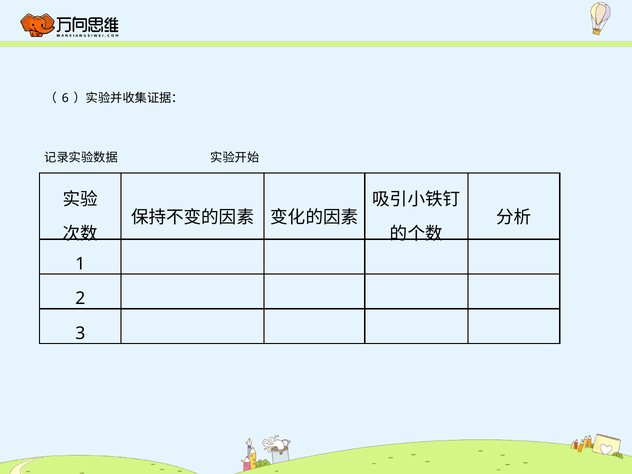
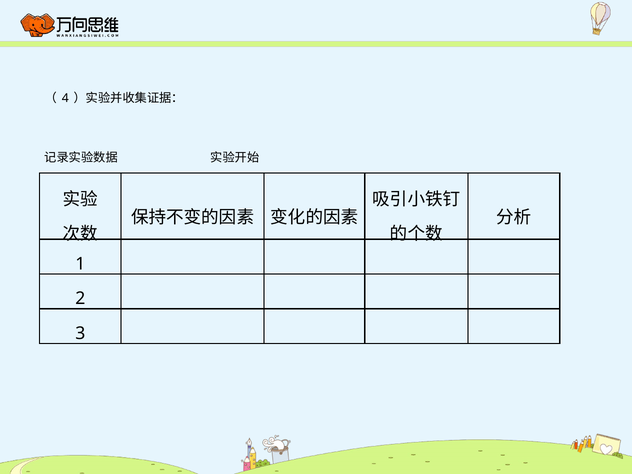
6: 6 -> 4
